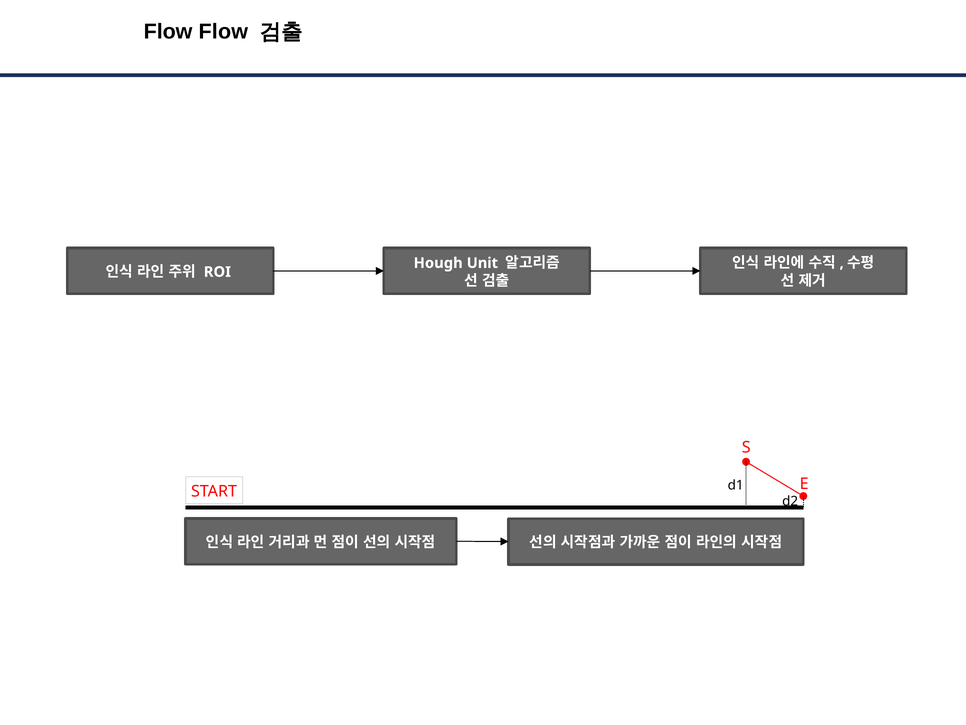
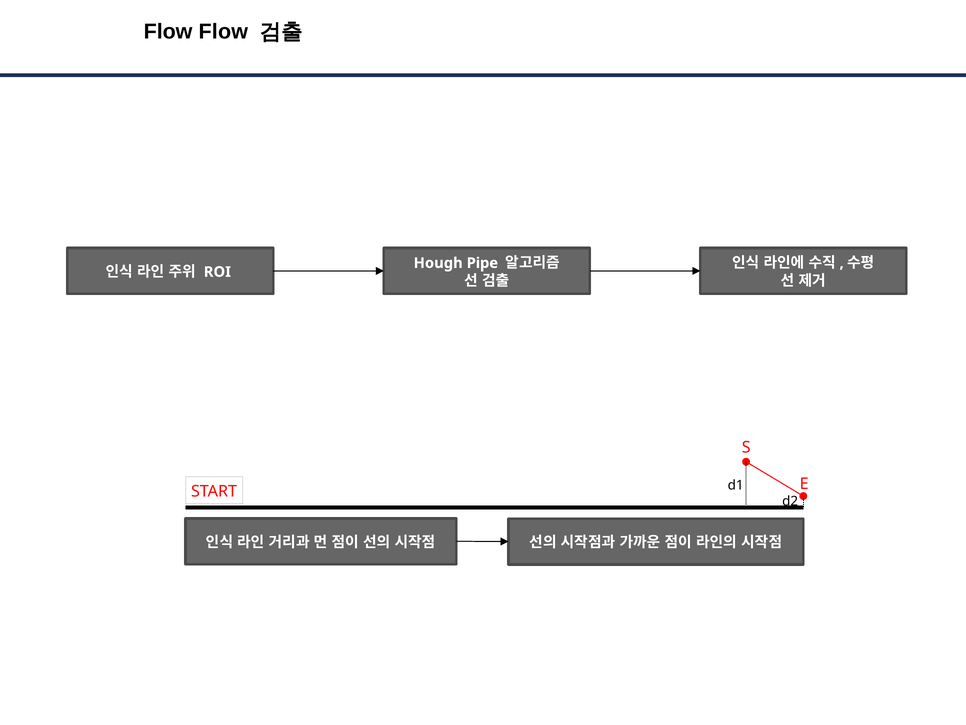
Unit: Unit -> Pipe
